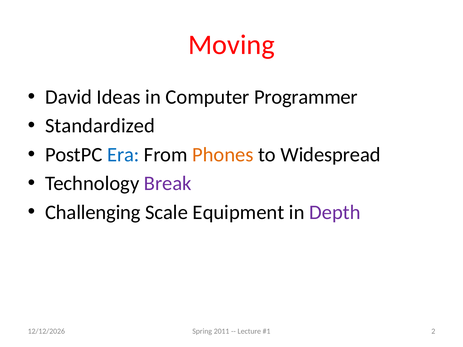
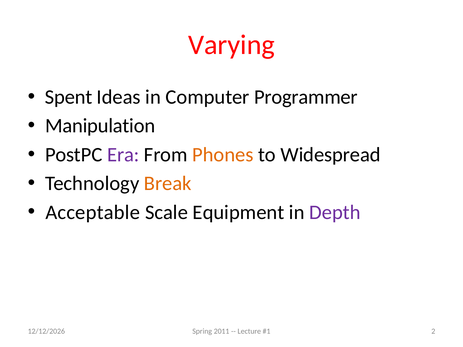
Moving: Moving -> Varying
David: David -> Spent
Standardized: Standardized -> Manipulation
Era colour: blue -> purple
Break colour: purple -> orange
Challenging: Challenging -> Acceptable
